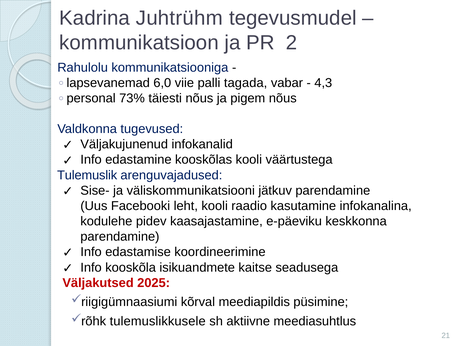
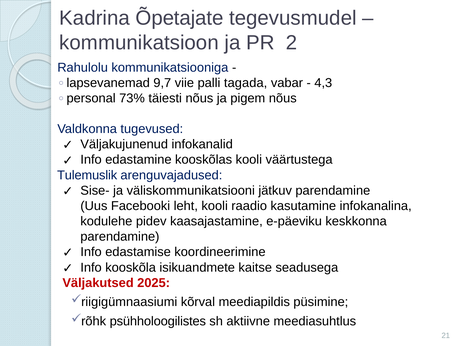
Juhtrühm: Juhtrühm -> Õpetajate
6,0: 6,0 -> 9,7
tulemuslikkusele: tulemuslikkusele -> psühholoogilistes
